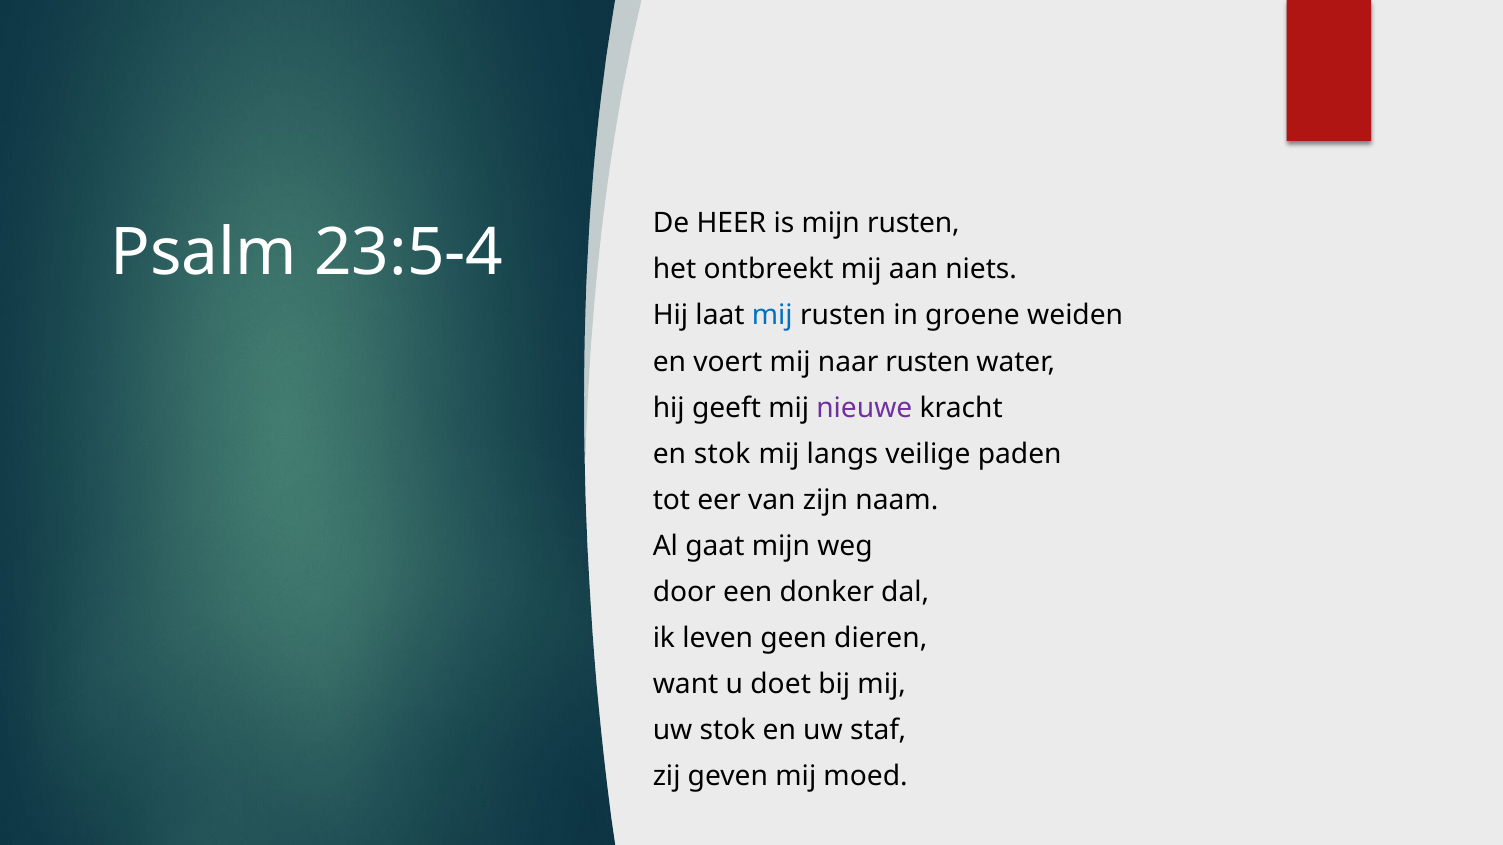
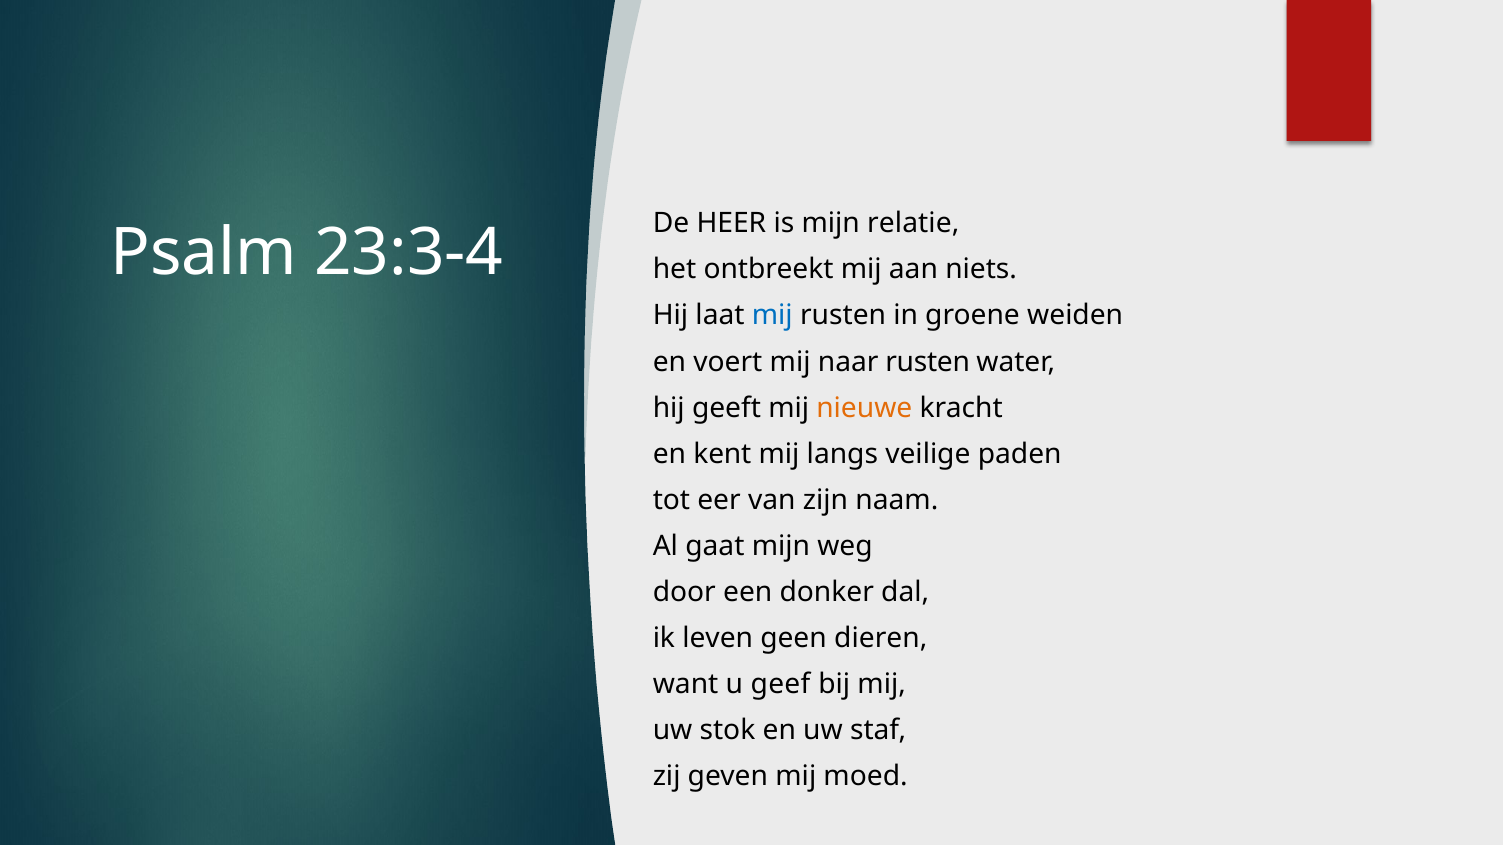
mijn rusten: rusten -> relatie
23:5-4: 23:5-4 -> 23:3-4
nieuwe colour: purple -> orange
en stok: stok -> kent
doet: doet -> geef
